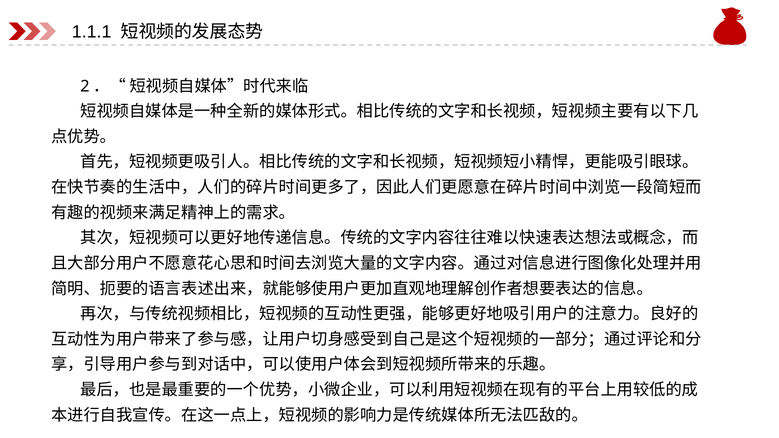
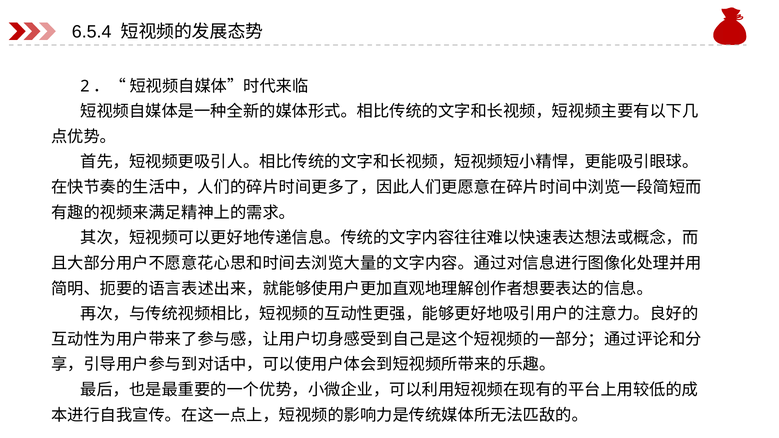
1.1.1: 1.1.1 -> 6.5.4
